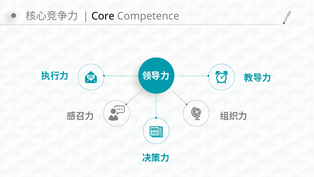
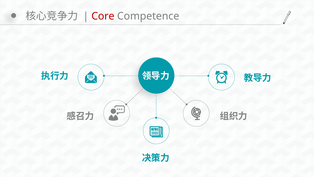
Core colour: black -> red
